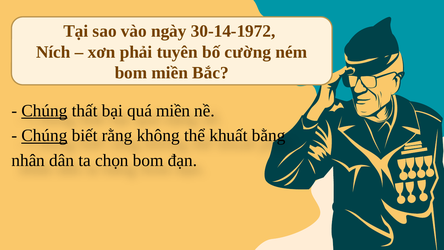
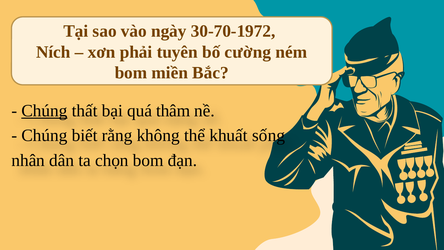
30-14-1972: 30-14-1972 -> 30-70-1972
quá miền: miền -> thâm
Chúng at (44, 135) underline: present -> none
bằng: bằng -> sống
